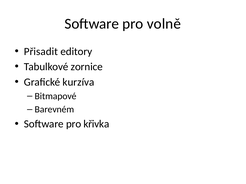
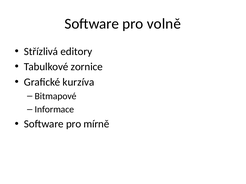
Přisadit: Přisadit -> Střízlivá
Barevném: Barevném -> Informace
křivka: křivka -> mírně
